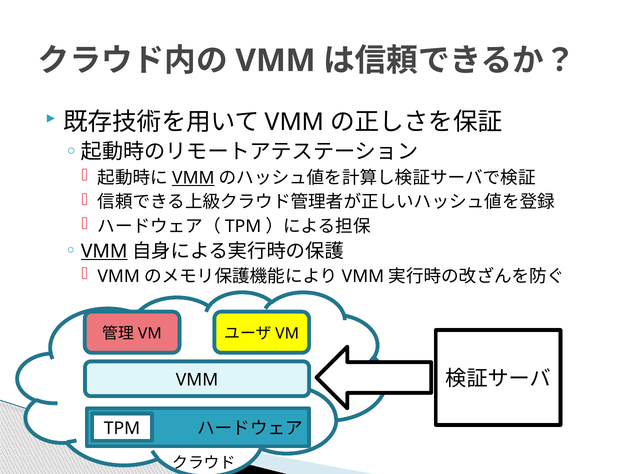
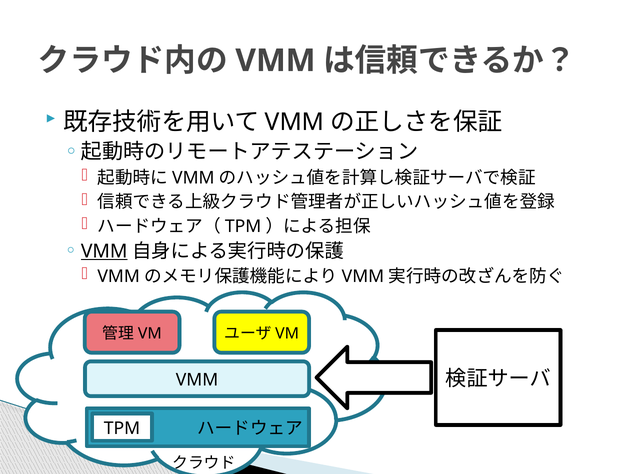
VMM at (193, 178) underline: present -> none
